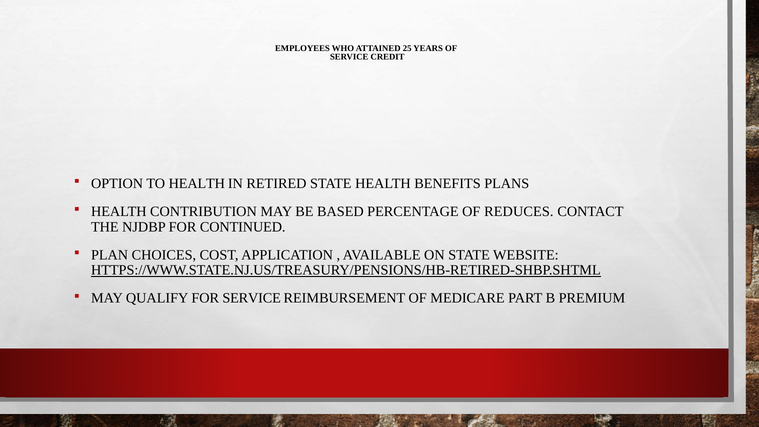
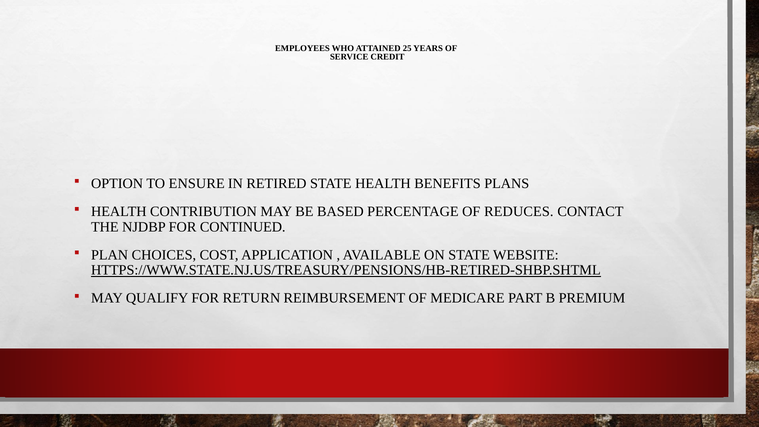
TO HEALTH: HEALTH -> ENSURE
FOR SERVICE: SERVICE -> RETURN
